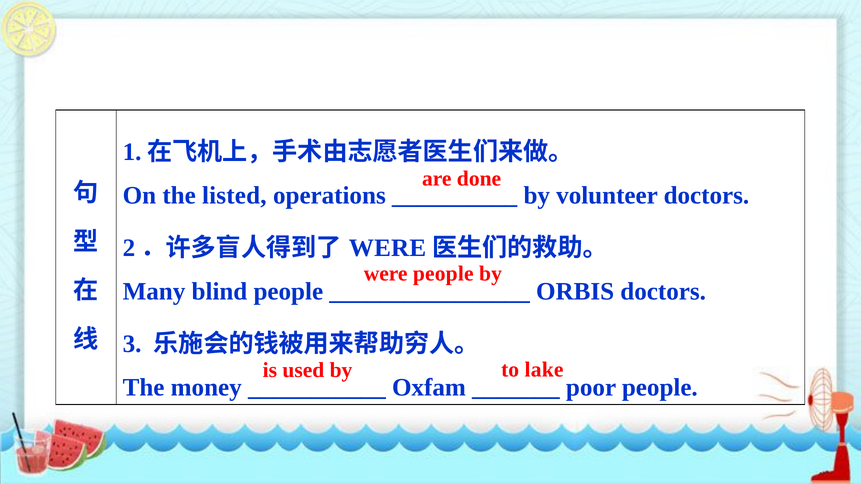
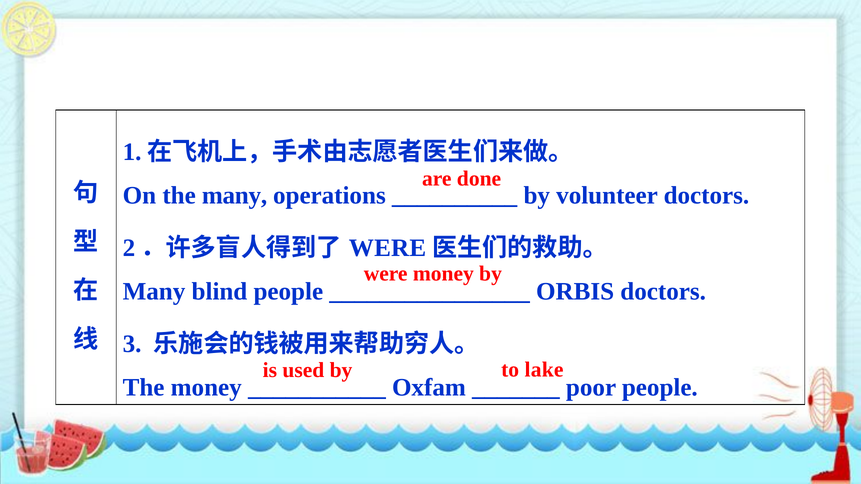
the listed: listed -> many
were people: people -> money
